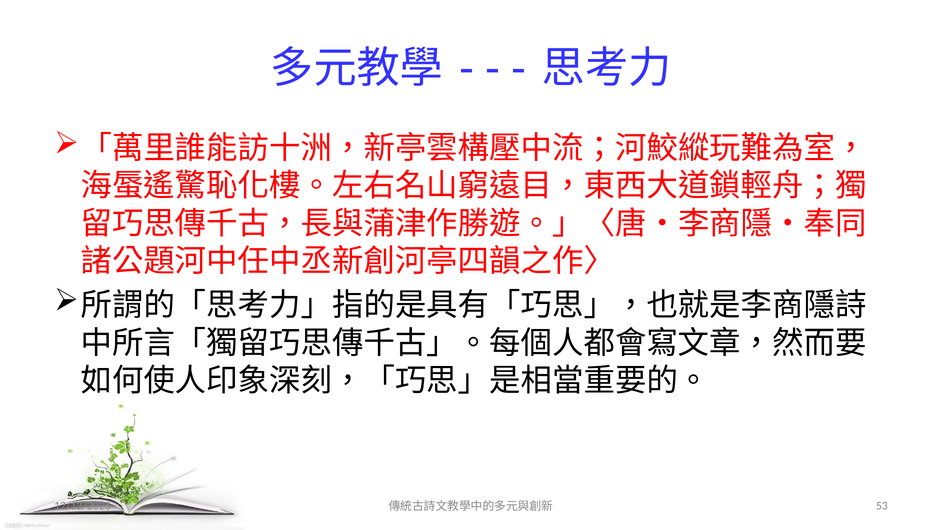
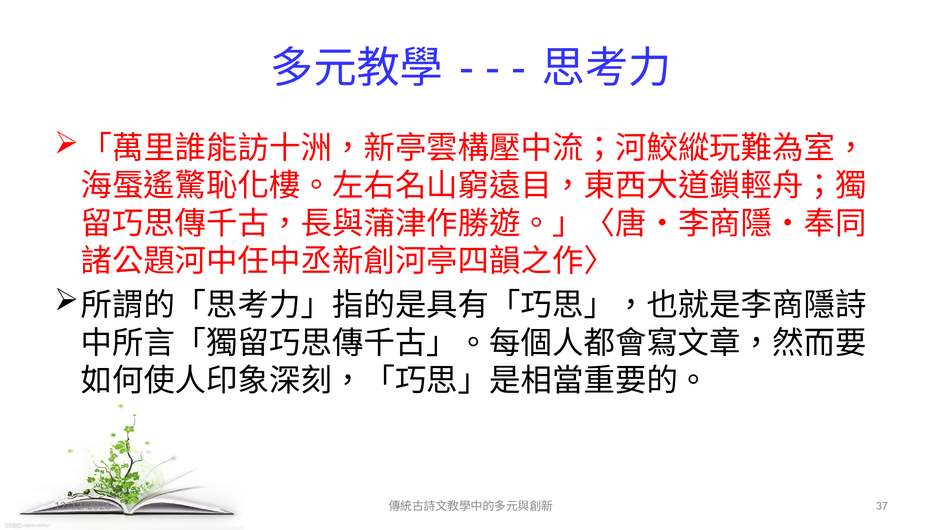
53: 53 -> 37
